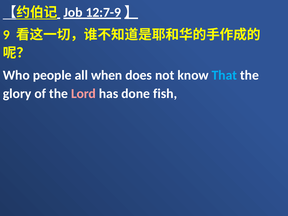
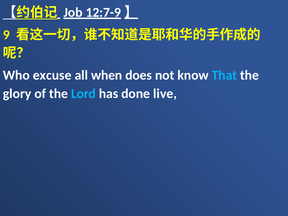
people: people -> excuse
Lord colour: pink -> light blue
fish: fish -> live
